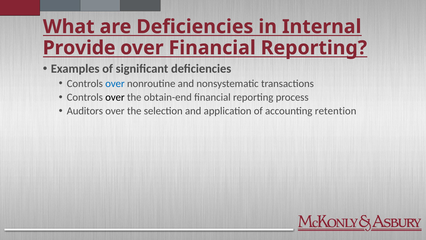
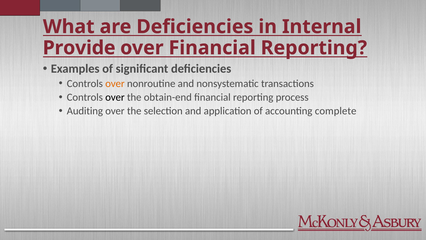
over at (115, 83) colour: blue -> orange
Auditors: Auditors -> Auditing
retention: retention -> complete
